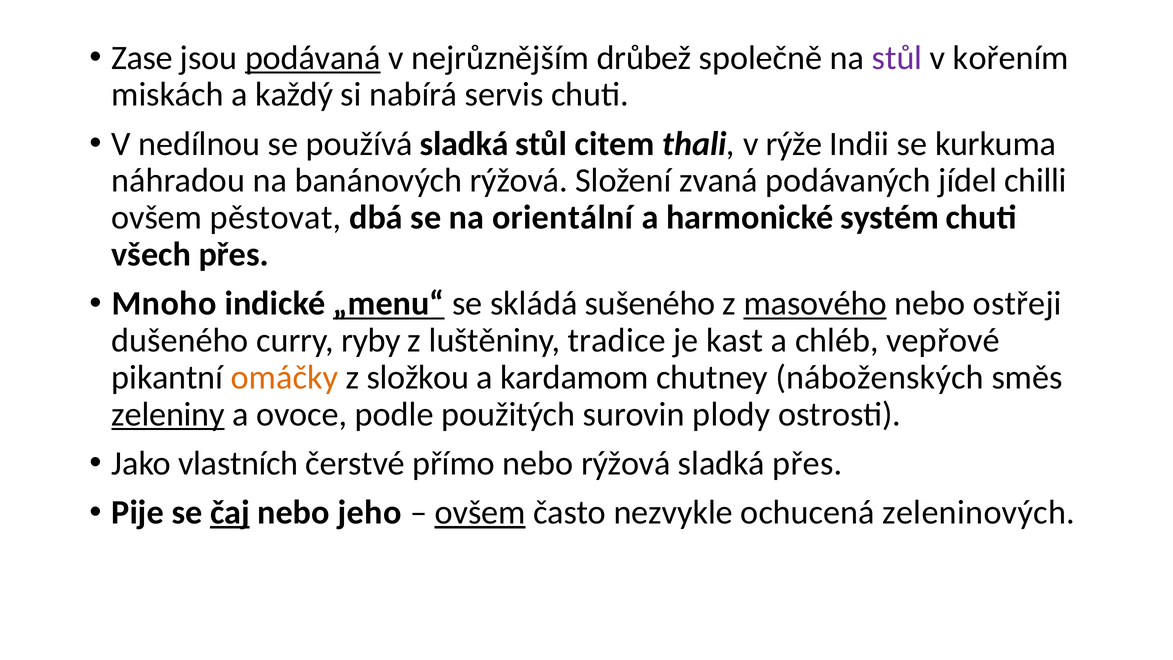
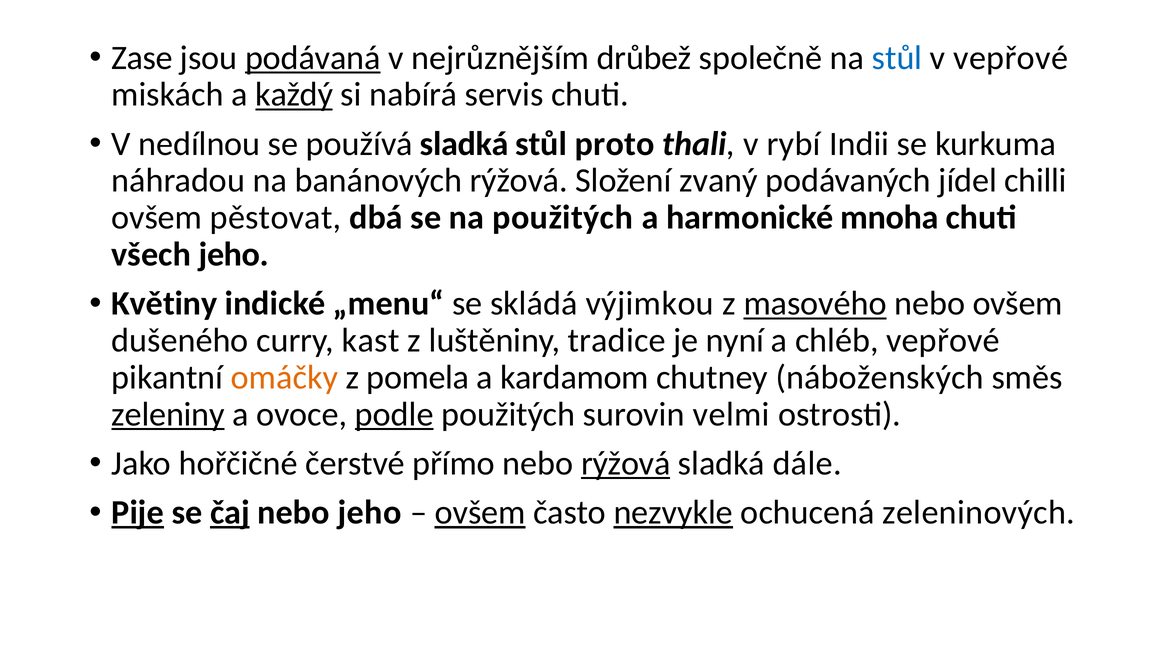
stůl at (897, 58) colour: purple -> blue
v kořením: kořením -> vepřové
každý underline: none -> present
citem: citem -> proto
rýže: rýže -> rybí
zvaná: zvaná -> zvaný
na orientální: orientální -> použitých
systém: systém -> mnoha
všech přes: přes -> jeho
Mnoho: Mnoho -> Květiny
„menu“ underline: present -> none
sušeného: sušeného -> výjimkou
nebo ostřeji: ostřeji -> ovšem
ryby: ryby -> kast
kast: kast -> nyní
složkou: složkou -> pomela
podle underline: none -> present
plody: plody -> velmi
vlastních: vlastních -> hořčičné
rýžová at (626, 463) underline: none -> present
sladká přes: přes -> dále
Pije underline: none -> present
nezvykle underline: none -> present
